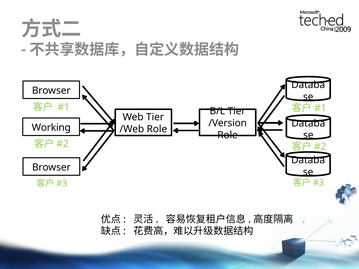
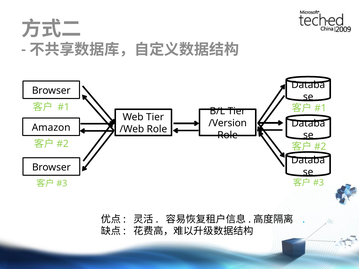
Working: Working -> Amazon
